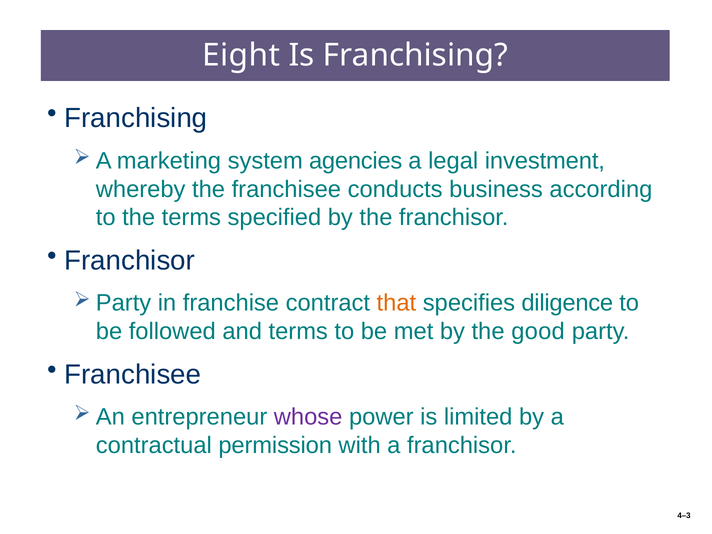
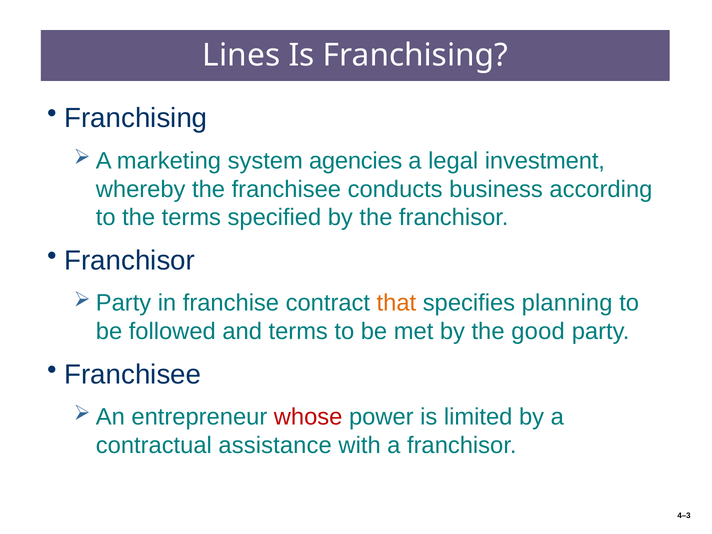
Eight: Eight -> Lines
diligence: diligence -> planning
whose colour: purple -> red
permission: permission -> assistance
